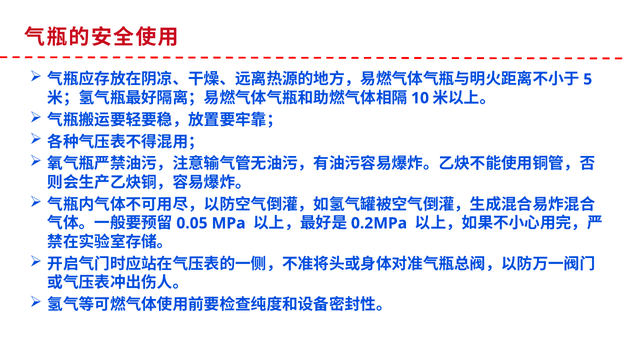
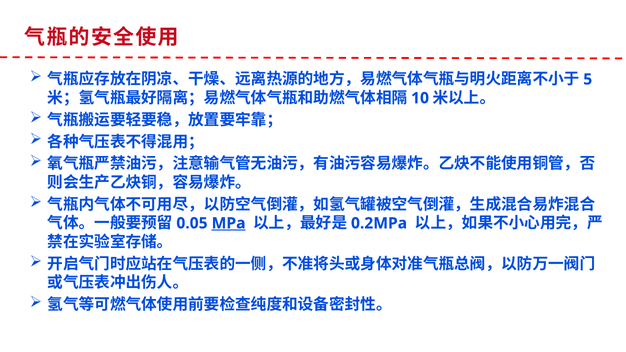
MPa underline: none -> present
